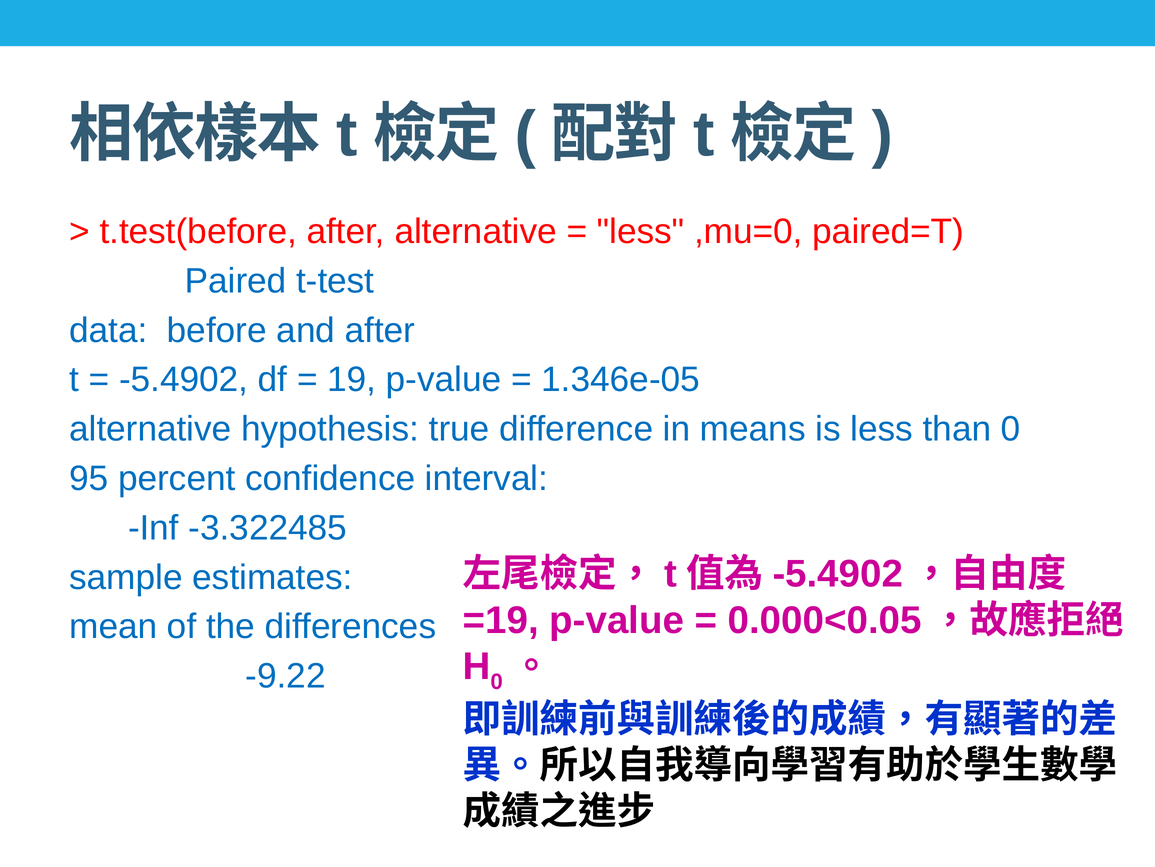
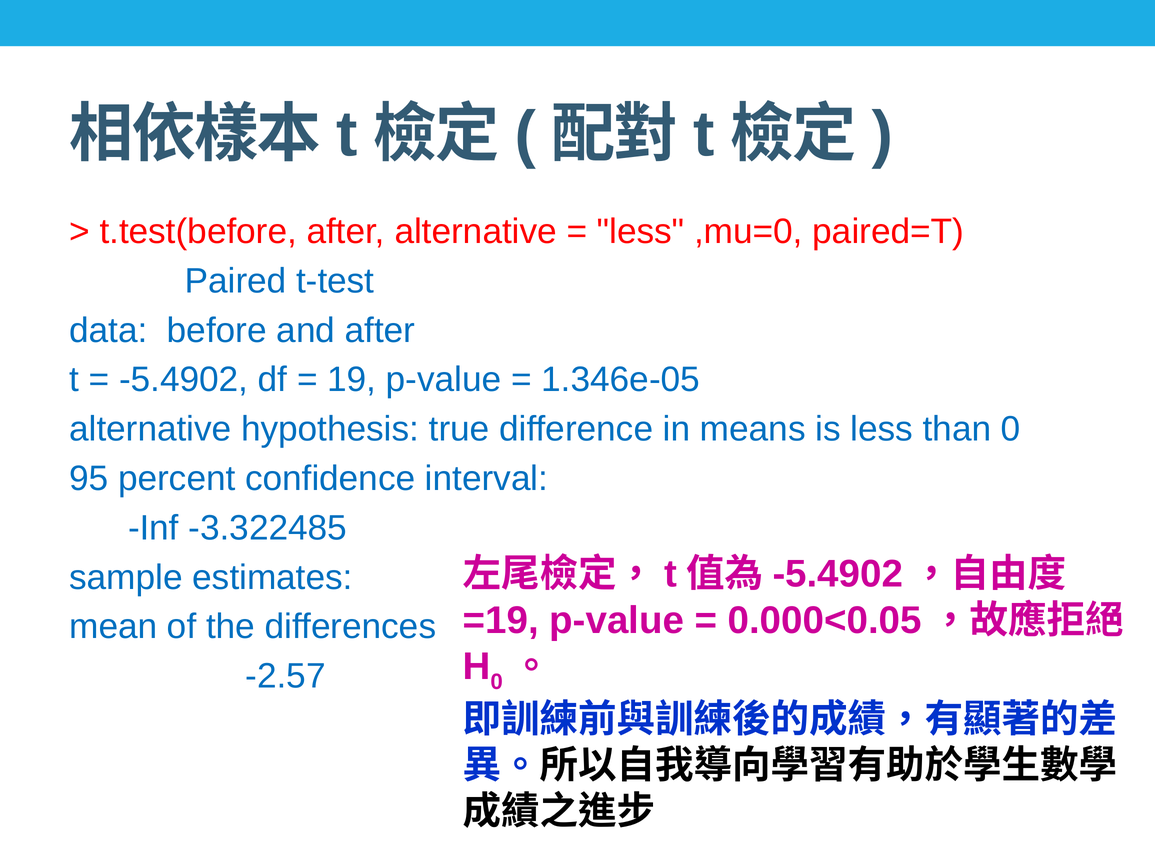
-9.22: -9.22 -> -2.57
